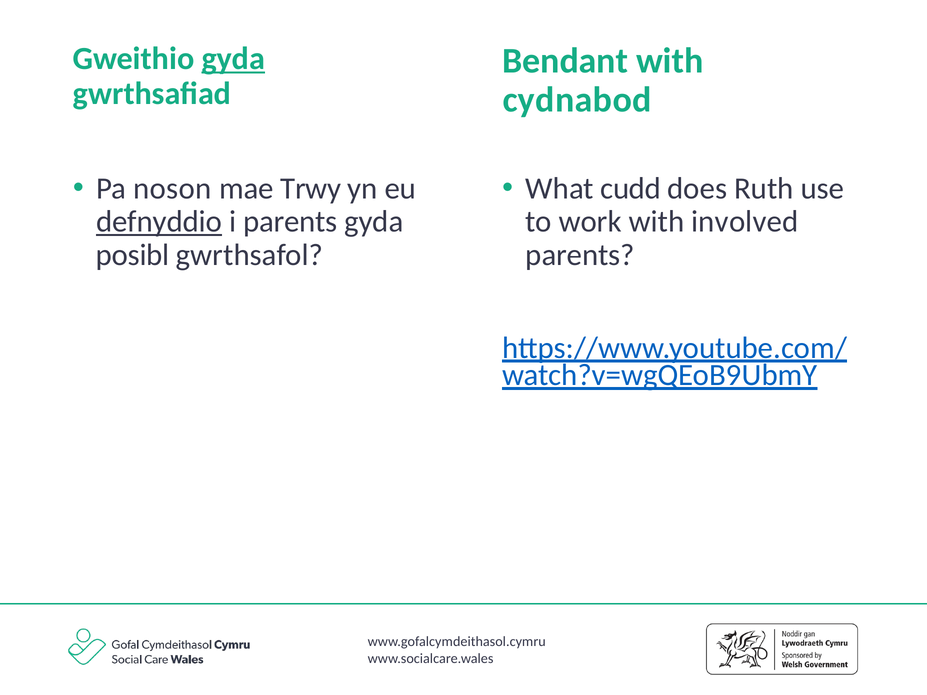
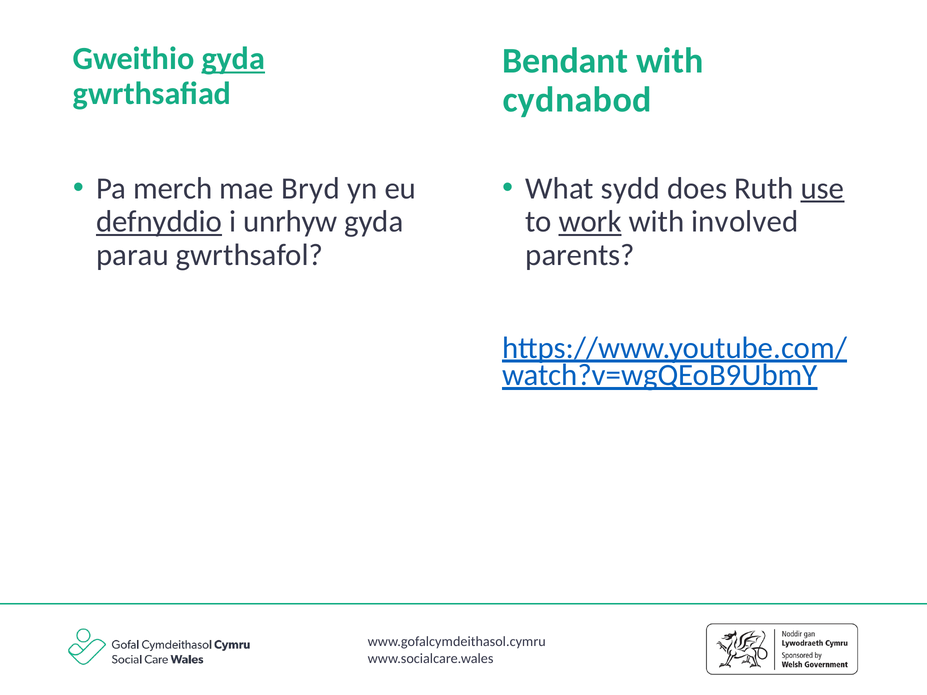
noson: noson -> merch
Trwy: Trwy -> Bryd
cudd: cudd -> sydd
use underline: none -> present
i parents: parents -> unrhyw
work underline: none -> present
posibl: posibl -> parau
